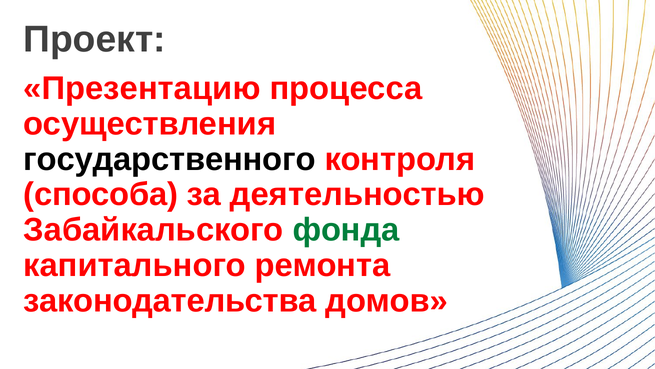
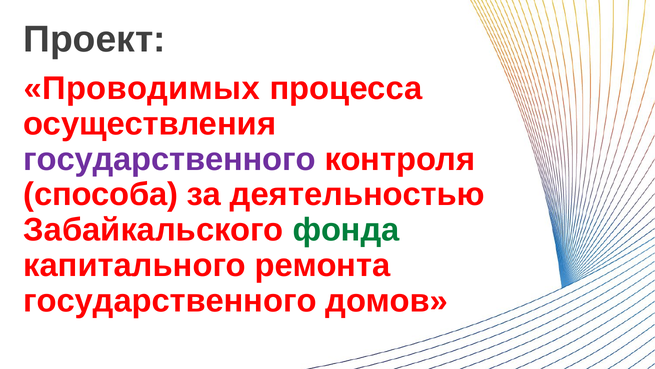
Презентацию: Презентацию -> Проводимых
государственного at (169, 159) colour: black -> purple
законодательства at (170, 301): законодательства -> государственного
